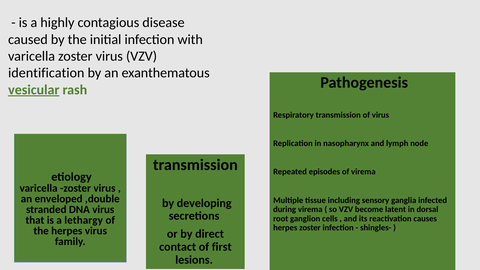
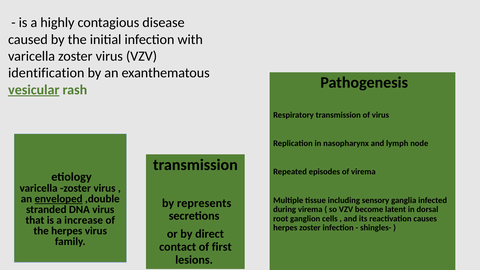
enveloped underline: none -> present
developing: developing -> represents
lethargy: lethargy -> increase
